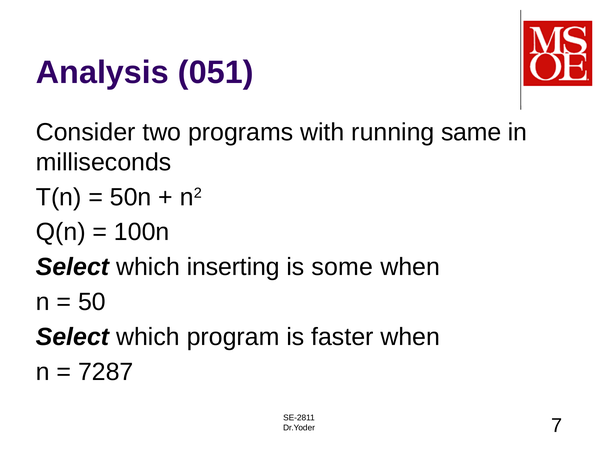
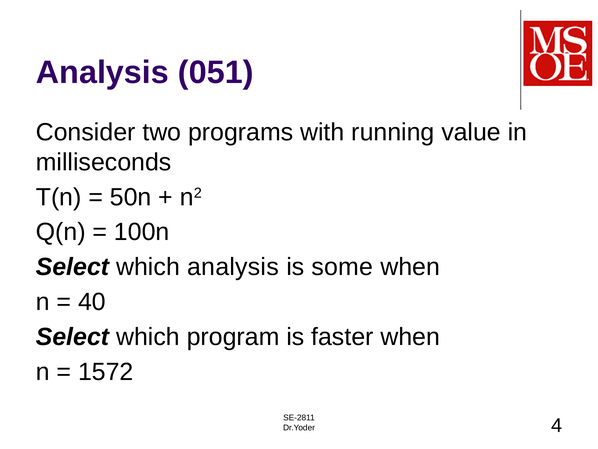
same: same -> value
which inserting: inserting -> analysis
50: 50 -> 40
7287: 7287 -> 1572
7: 7 -> 4
